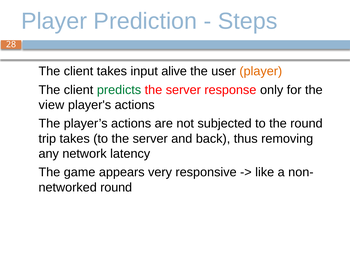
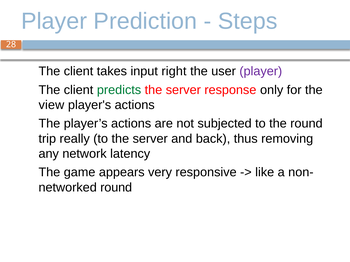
alive: alive -> right
player at (261, 71) colour: orange -> purple
trip takes: takes -> really
